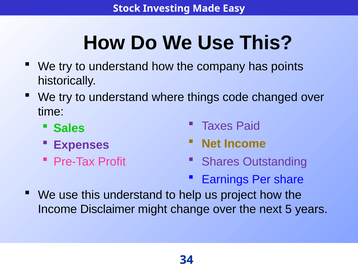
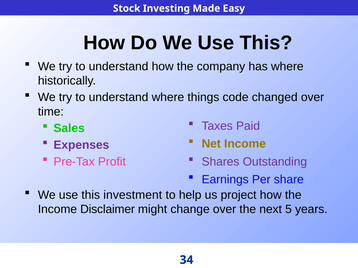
has points: points -> where
this understand: understand -> investment
